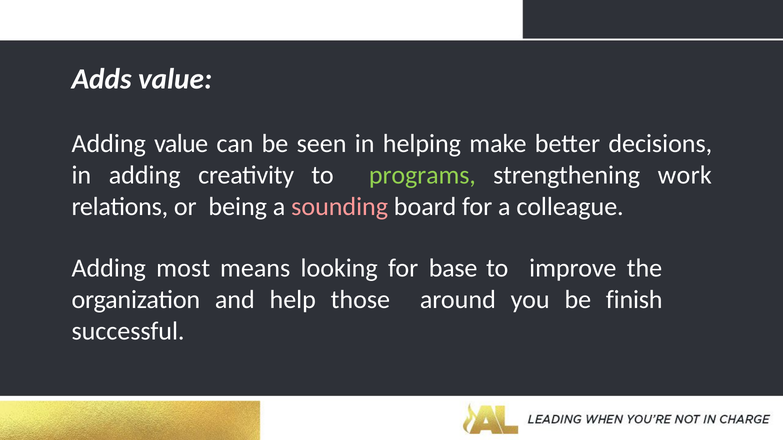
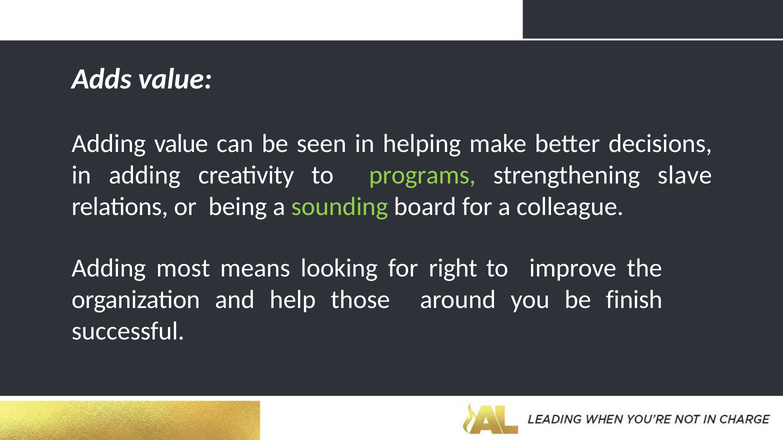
work: work -> slave
sounding colour: pink -> light green
base: base -> right
